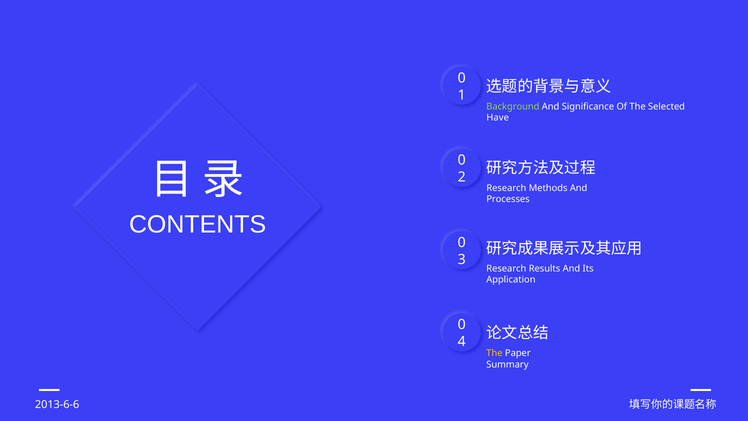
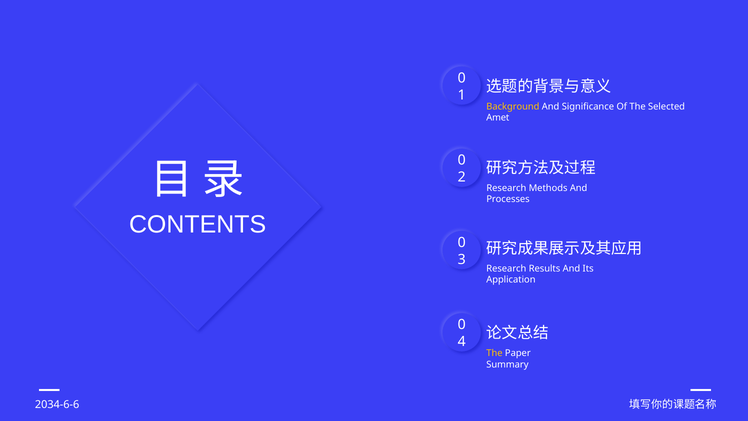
Background colour: light green -> yellow
Have: Have -> Amet
2013-6-6: 2013-6-6 -> 2034-6-6
